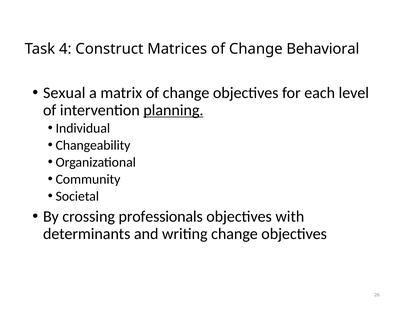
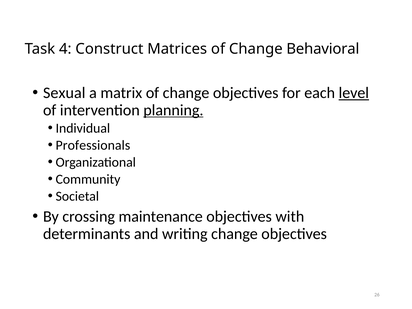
level underline: none -> present
Changeability: Changeability -> Professionals
professionals: professionals -> maintenance
